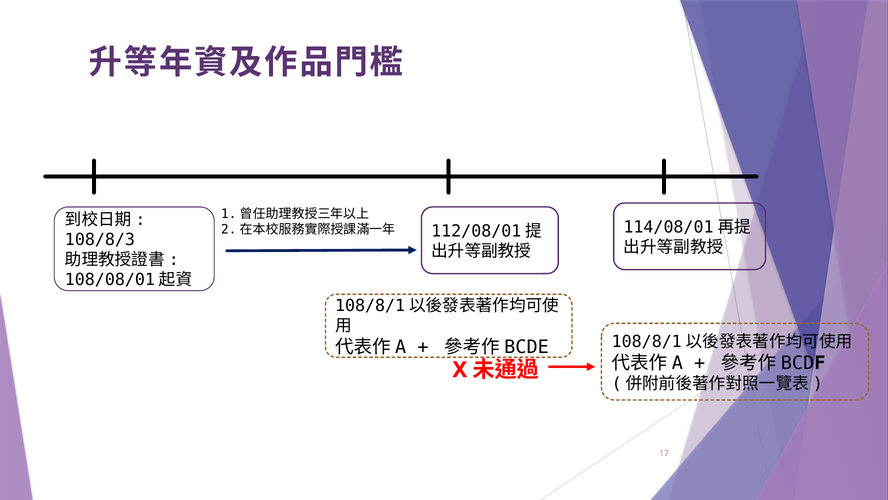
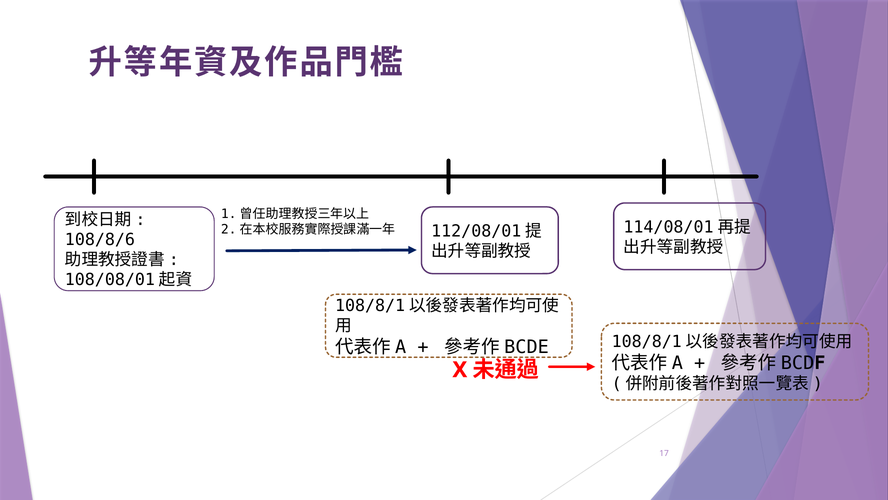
108/8/3: 108/8/3 -> 108/8/6
